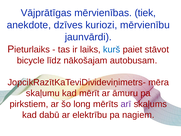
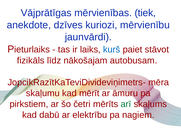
bicycle: bicycle -> fizikāls
long: long -> četri
arī colour: purple -> green
